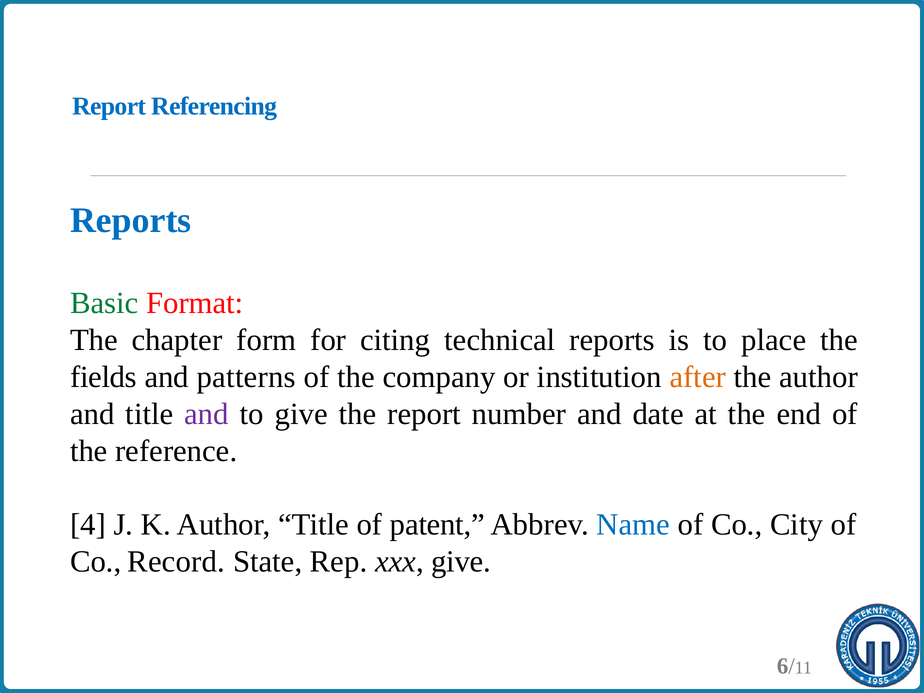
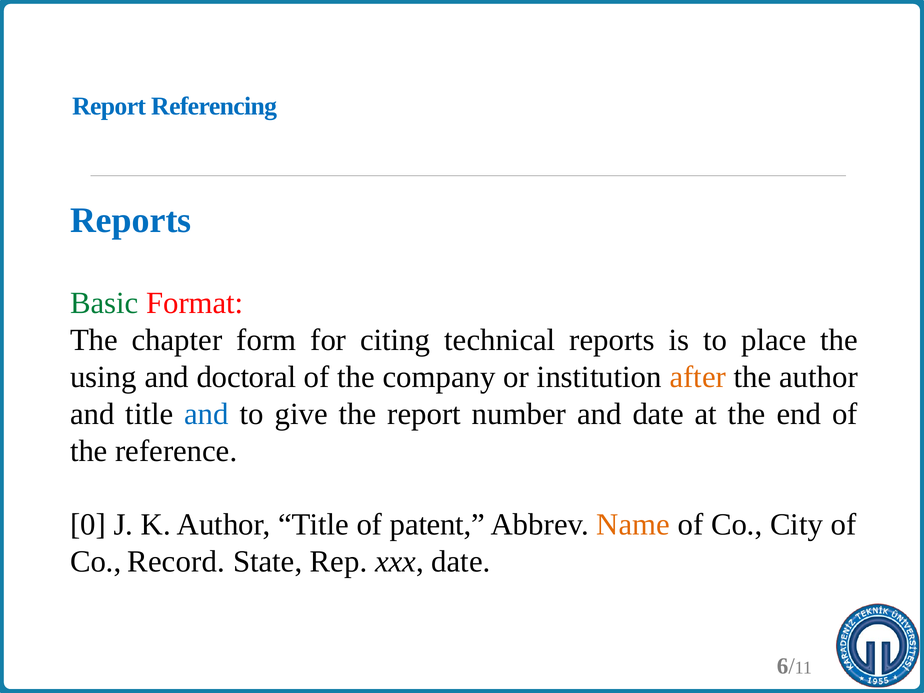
fields: fields -> using
patterns: patterns -> doctoral
and at (207, 414) colour: purple -> blue
4: 4 -> 0
Name colour: blue -> orange
xxx give: give -> date
